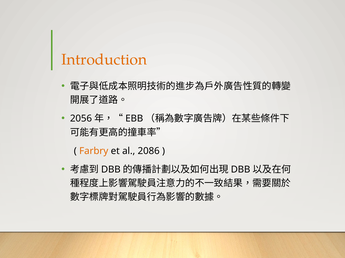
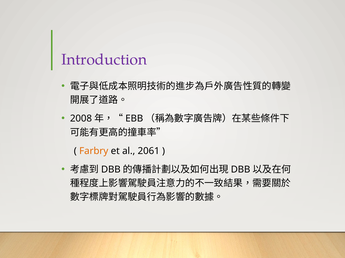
Introduction colour: orange -> purple
2056: 2056 -> 2008
2086: 2086 -> 2061
